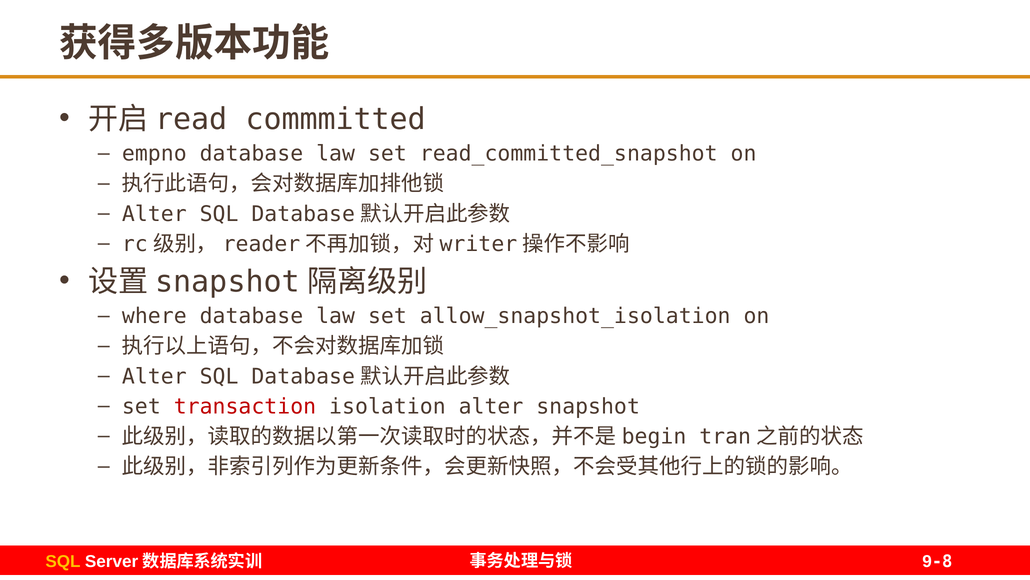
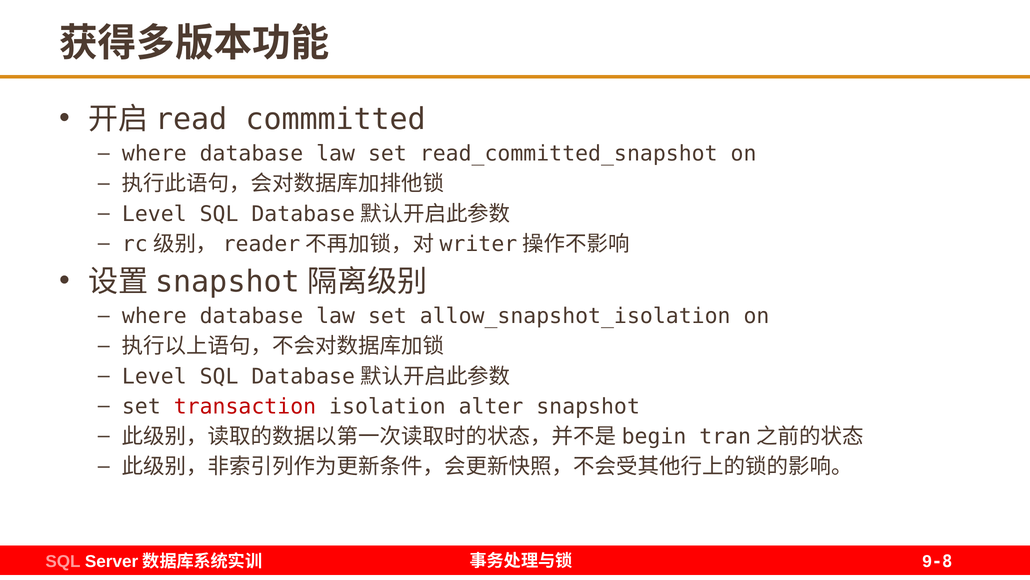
empno at (154, 154): empno -> where
Alter at (154, 214): Alter -> Level
Alter at (154, 376): Alter -> Level
SQL at (63, 561) colour: yellow -> pink
